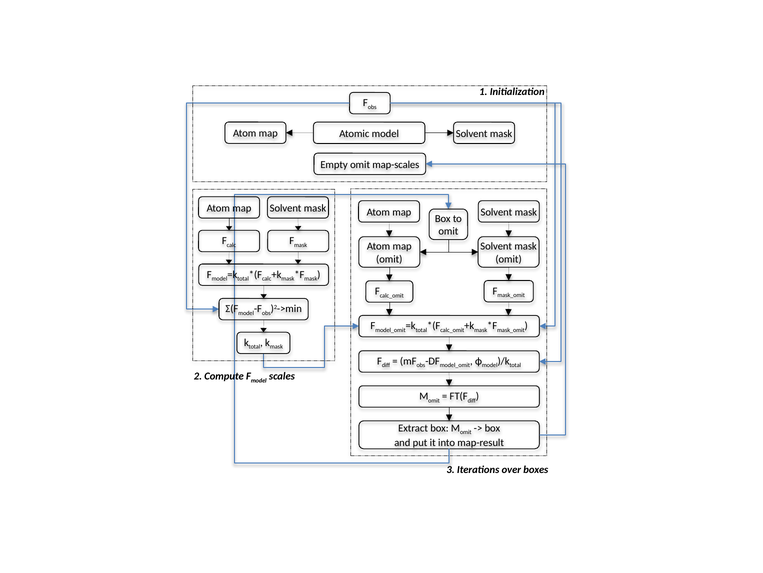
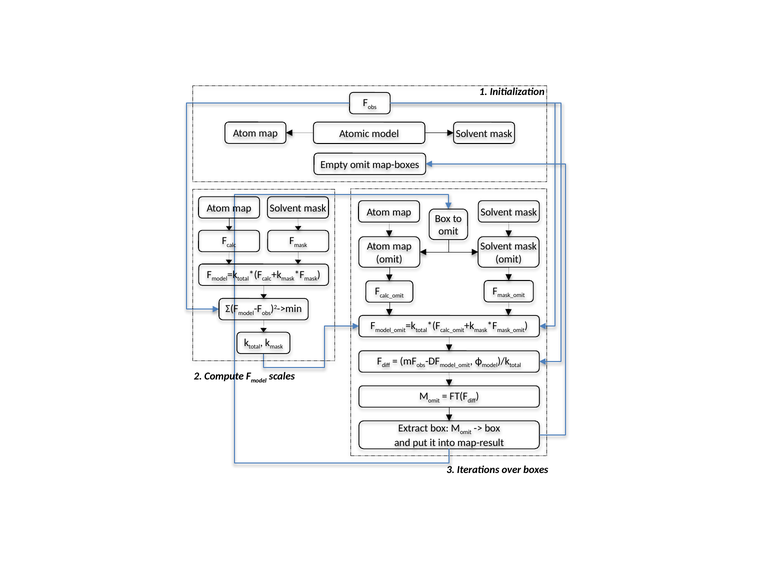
map-scales: map-scales -> map-boxes
